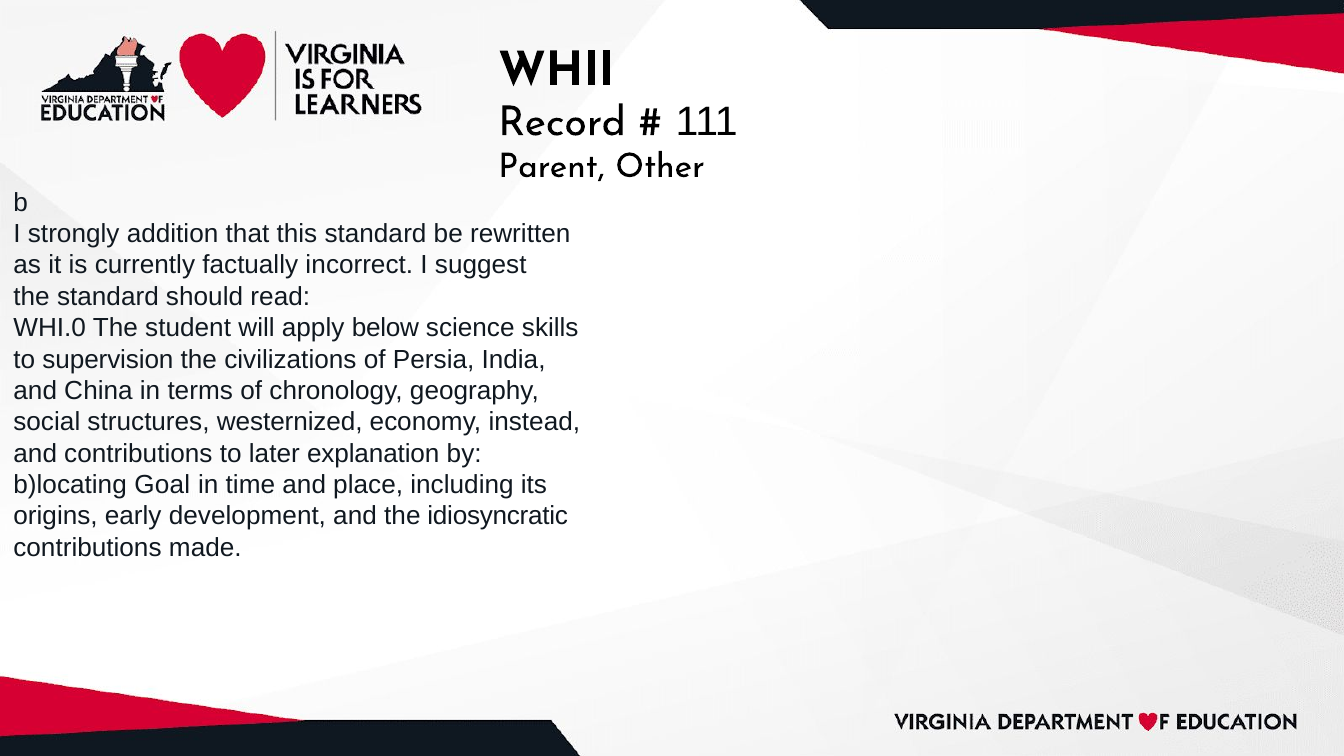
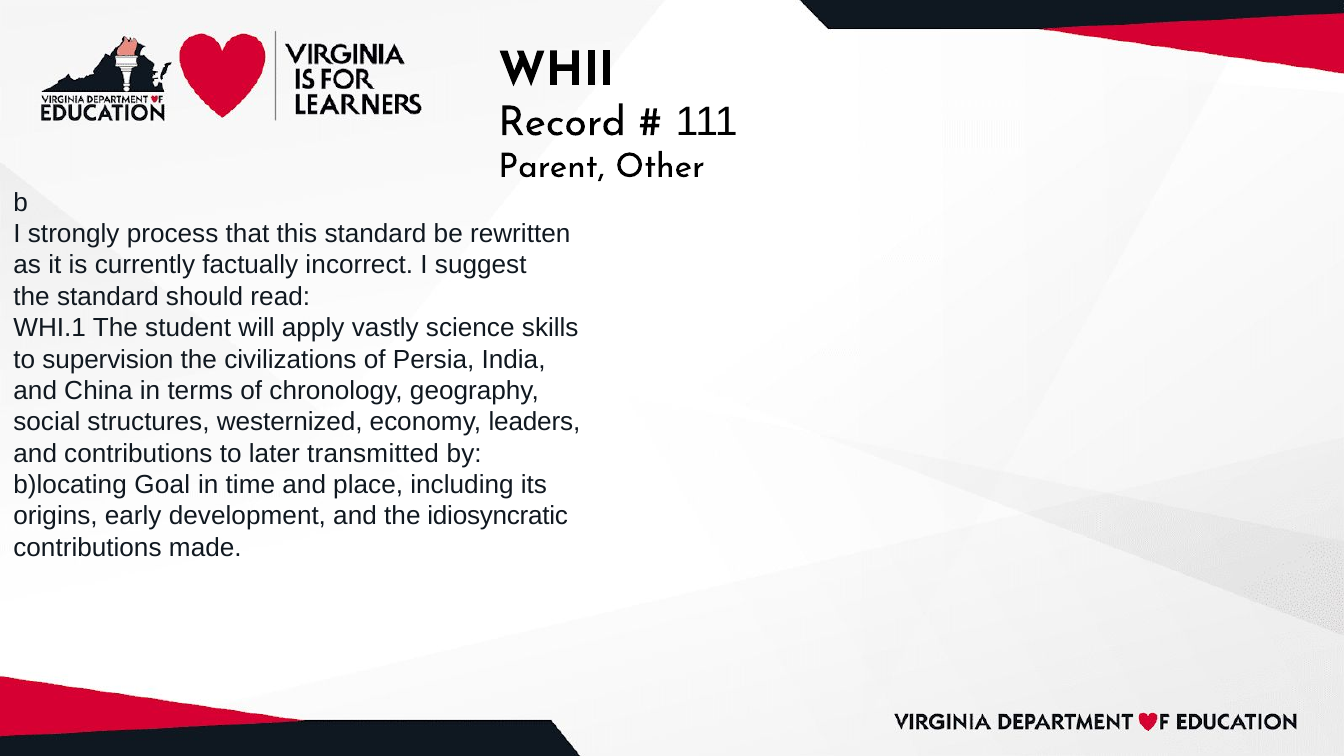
addition: addition -> process
WHI.0: WHI.0 -> WHI.1
below: below -> vastly
instead: instead -> leaders
explanation: explanation -> transmitted
